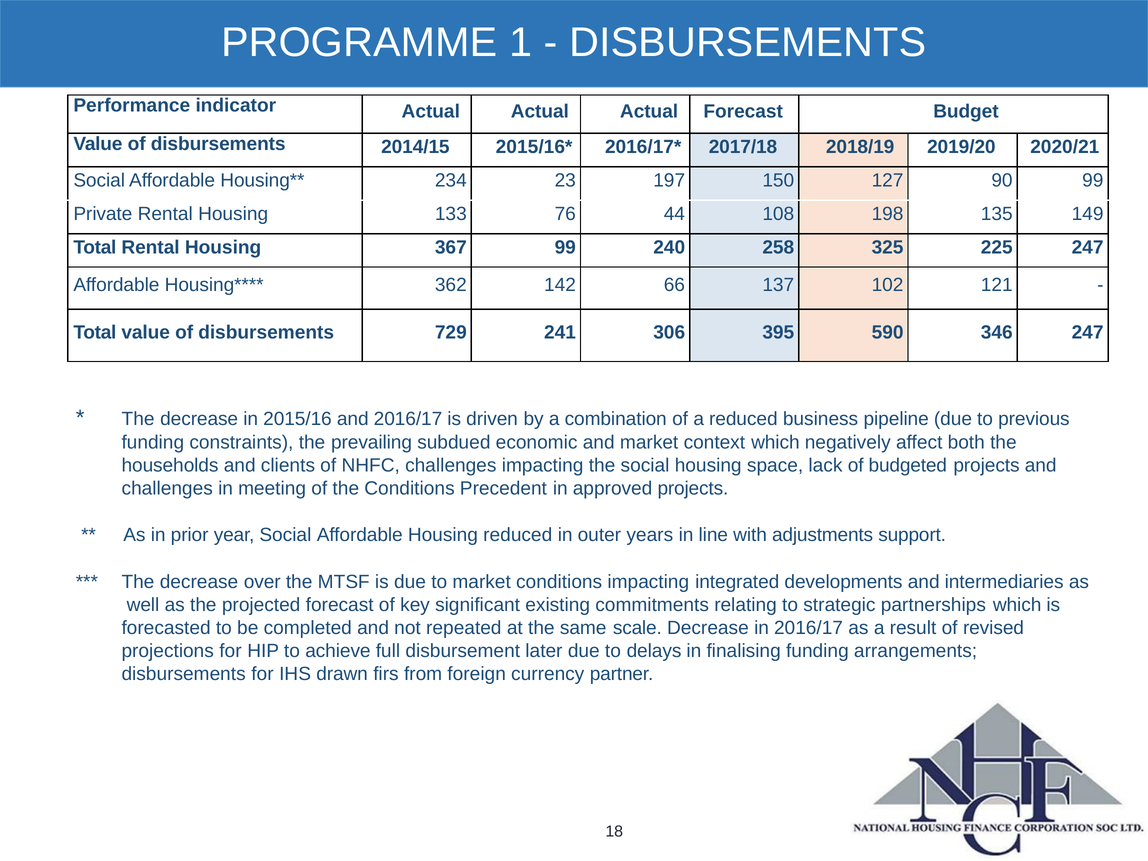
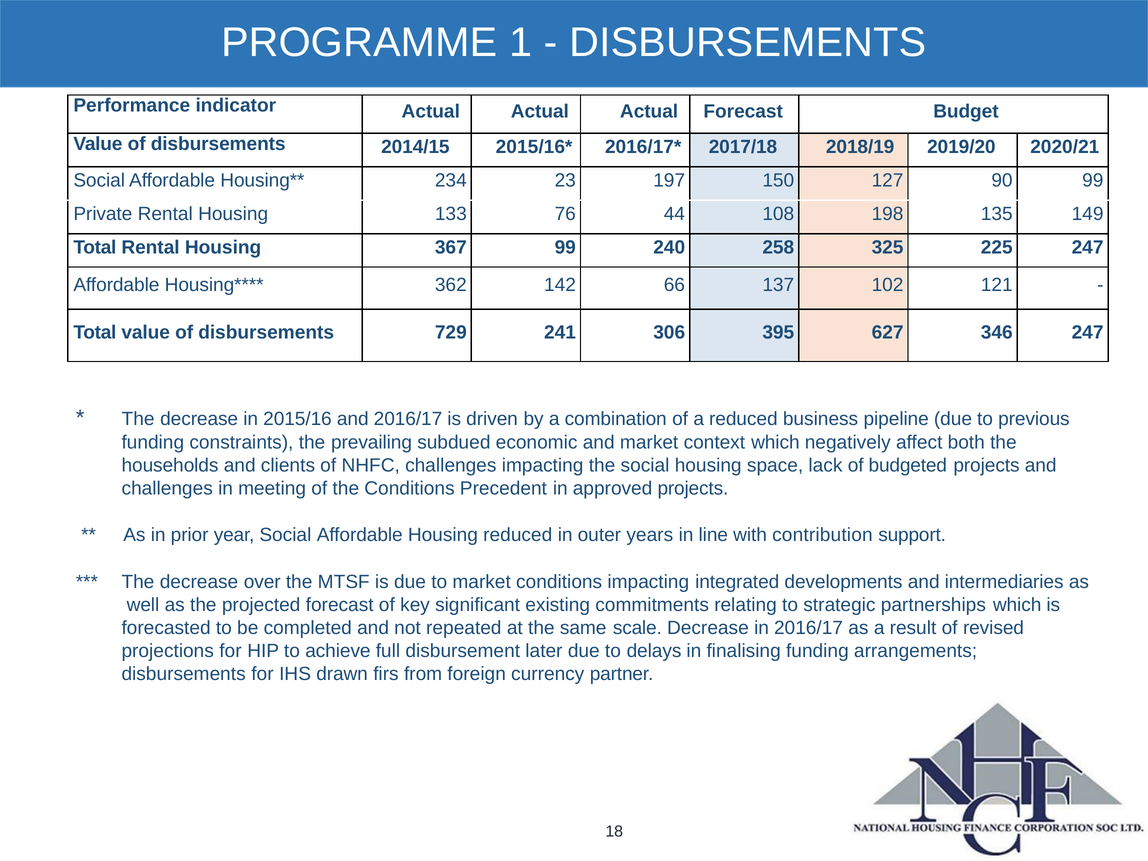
590: 590 -> 627
adjustments: adjustments -> contribution
